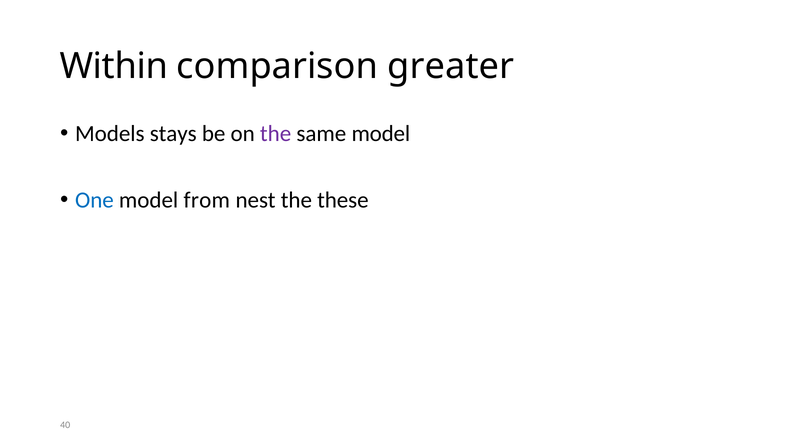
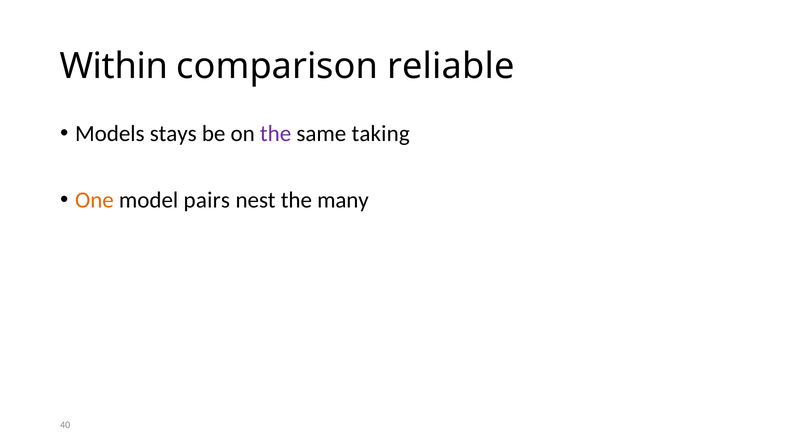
greater: greater -> reliable
same model: model -> taking
One colour: blue -> orange
from: from -> pairs
these: these -> many
